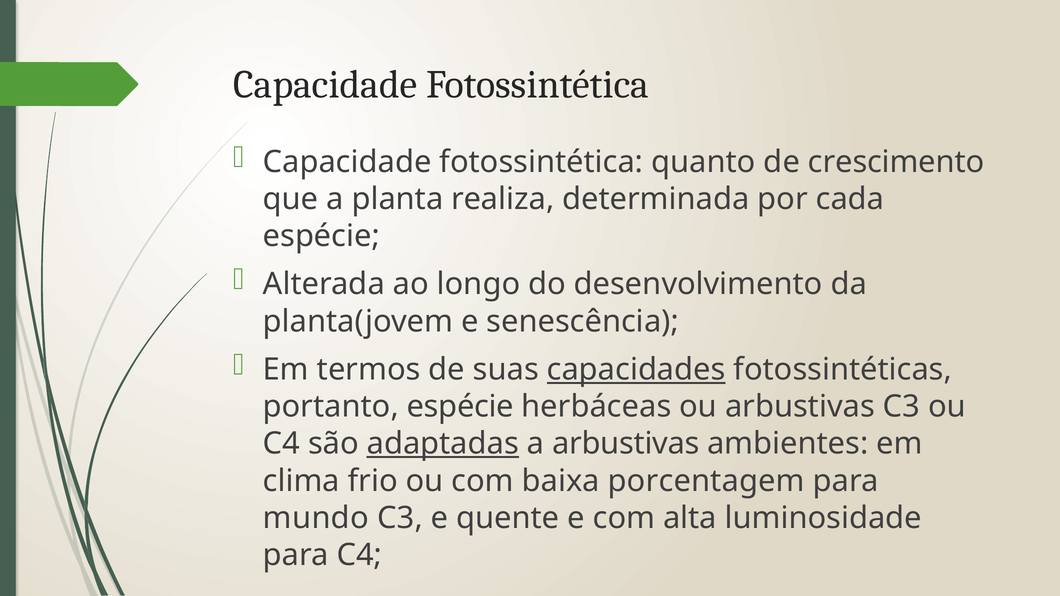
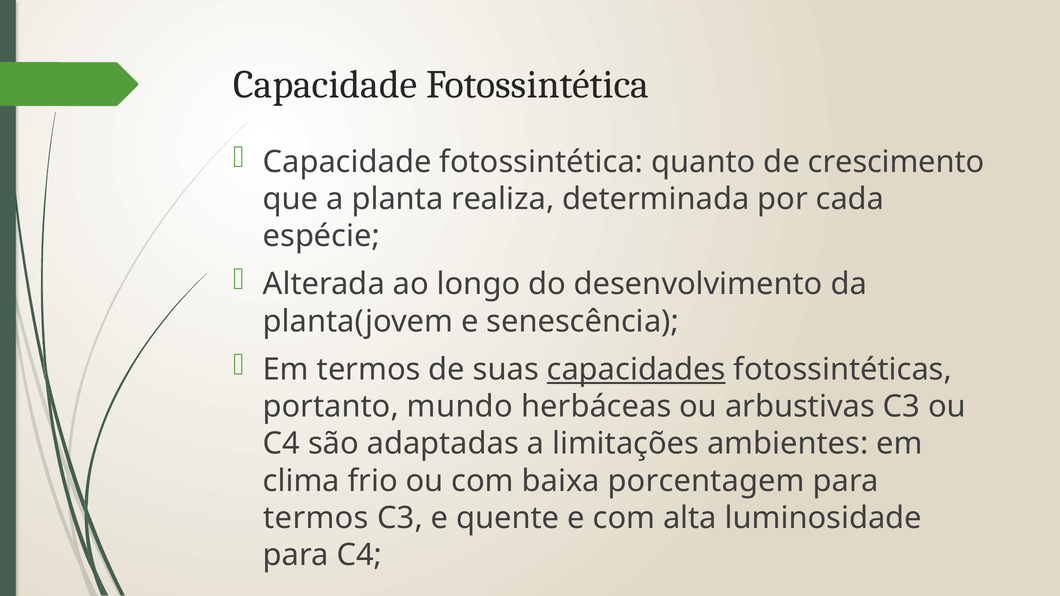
portanto espécie: espécie -> mundo
adaptadas underline: present -> none
a arbustivas: arbustivas -> limitações
mundo at (316, 518): mundo -> termos
